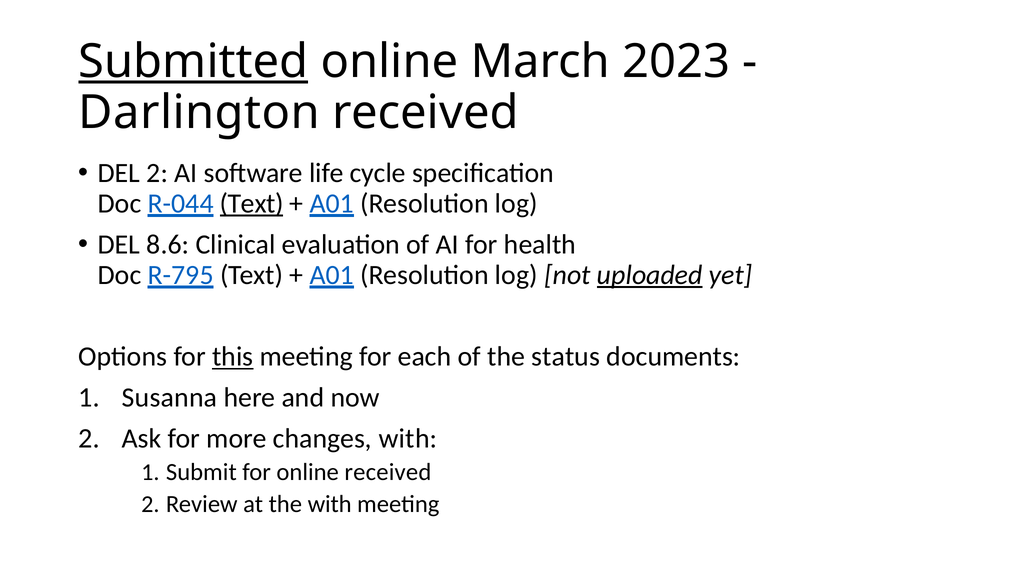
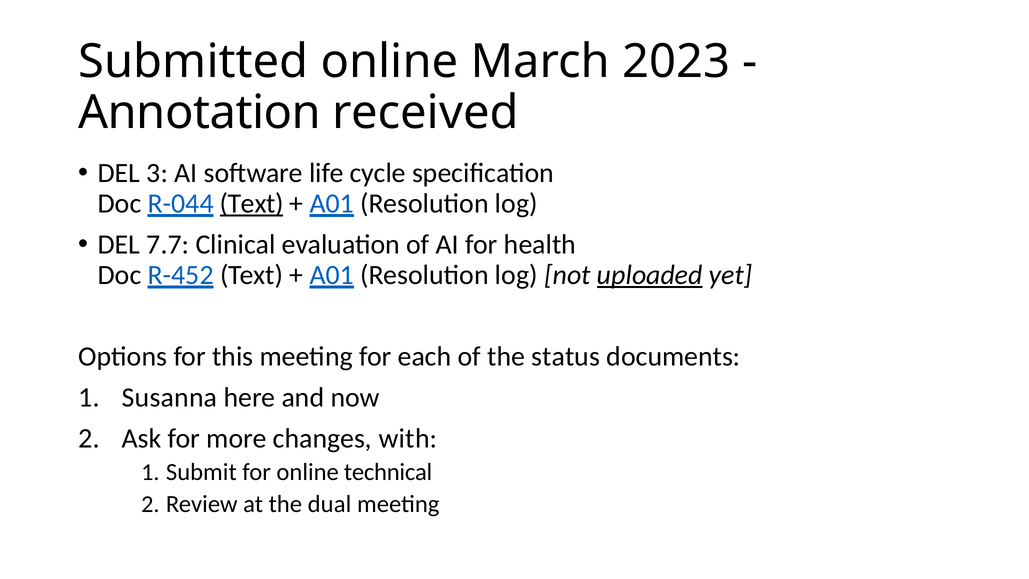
Submitted underline: present -> none
Darlington: Darlington -> Annotation
DEL 2: 2 -> 3
8.6: 8.6 -> 7.7
R-795: R-795 -> R-452
this underline: present -> none
online received: received -> technical
the with: with -> dual
